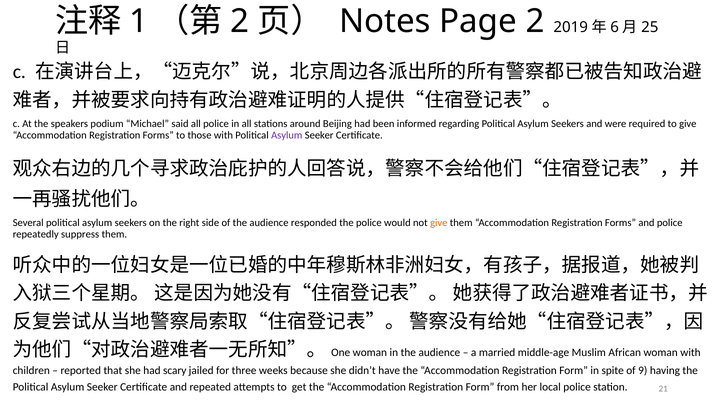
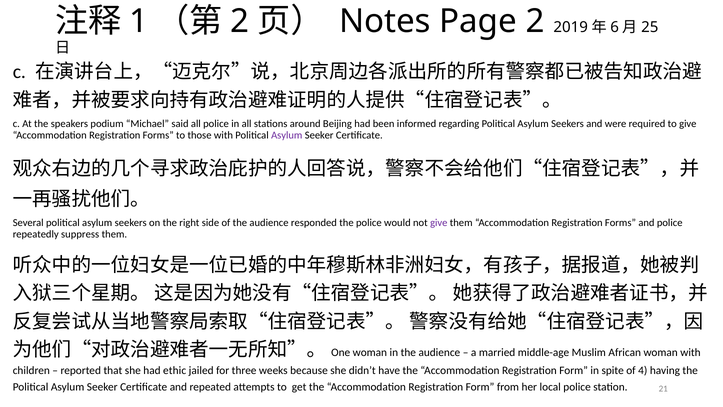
give at (439, 223) colour: orange -> purple
scary: scary -> ethic
9: 9 -> 4
